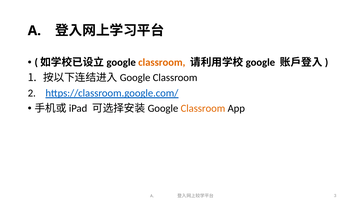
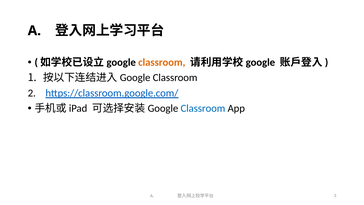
Classroom at (203, 108) colour: orange -> blue
